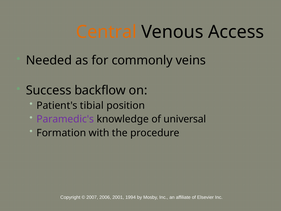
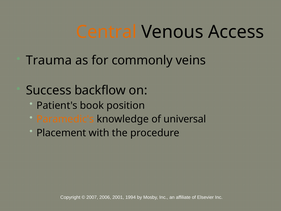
Needed: Needed -> Trauma
tibial: tibial -> book
Paramedic's colour: purple -> orange
Formation: Formation -> Placement
